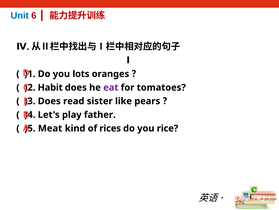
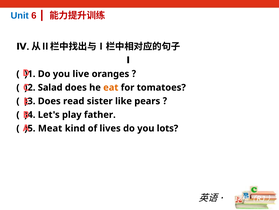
lots: lots -> live
Habit: Habit -> Salad
eat colour: purple -> orange
rices: rices -> lives
rice: rice -> lots
